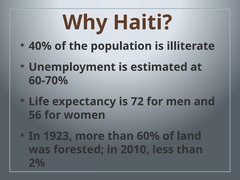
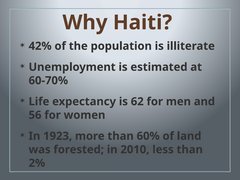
40%: 40% -> 42%
72: 72 -> 62
